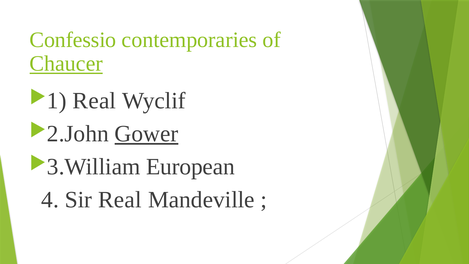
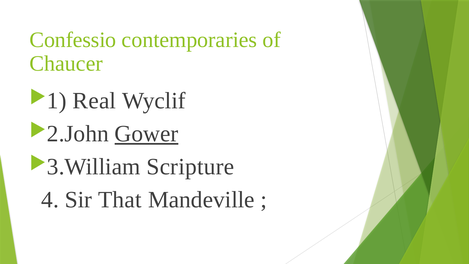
Chaucer underline: present -> none
European: European -> Scripture
Sir Real: Real -> That
